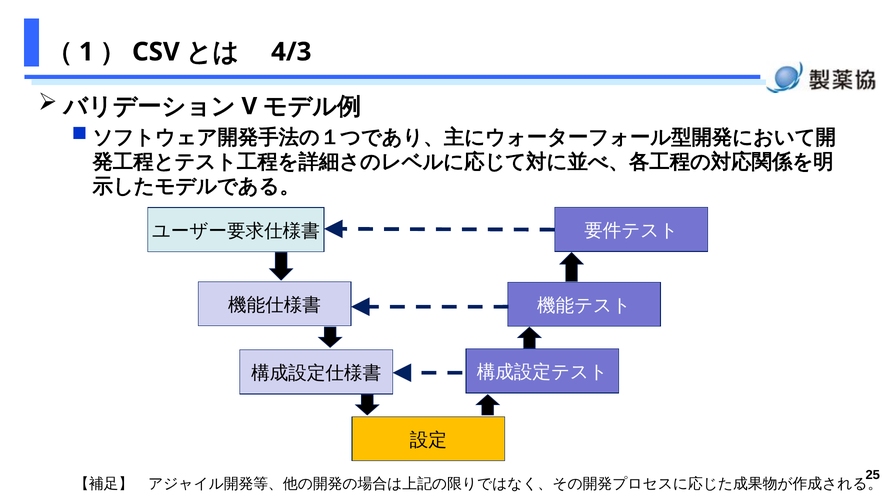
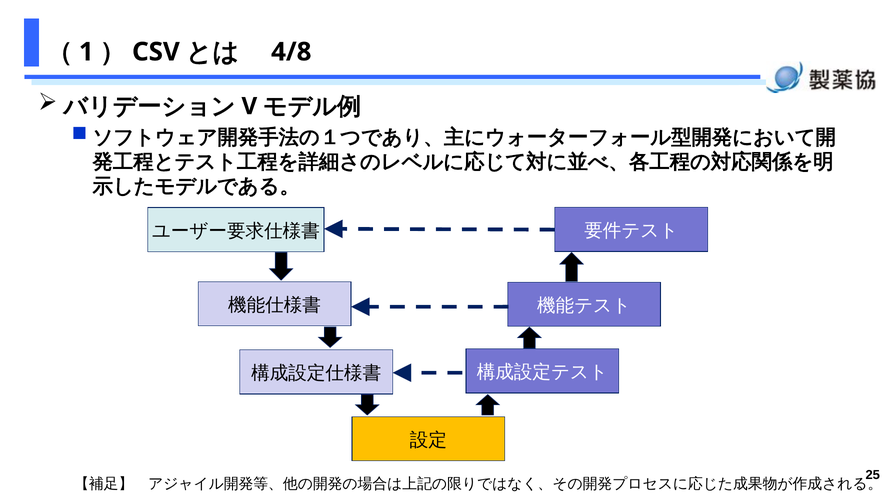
4/3: 4/3 -> 4/8
